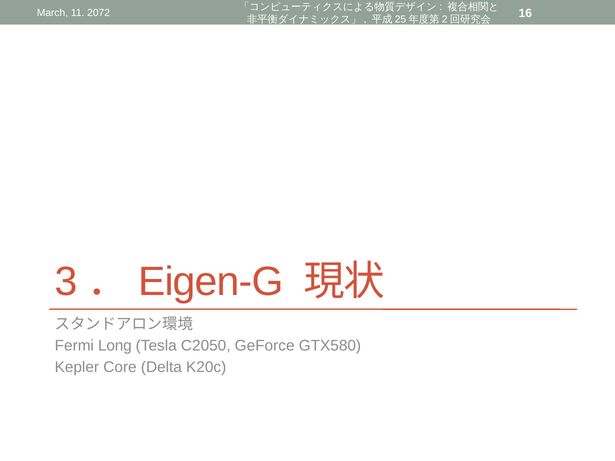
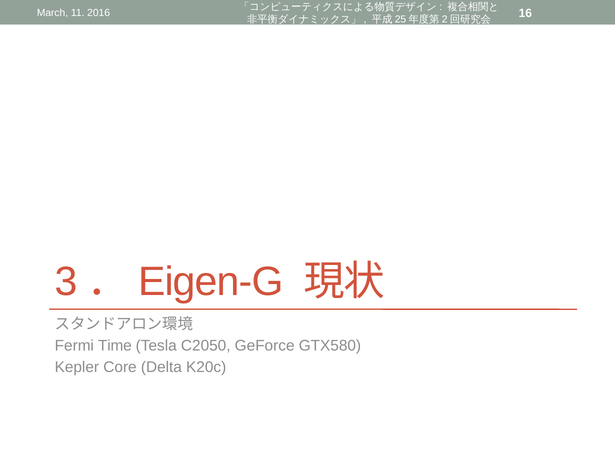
2072: 2072 -> 2016
Long: Long -> Time
